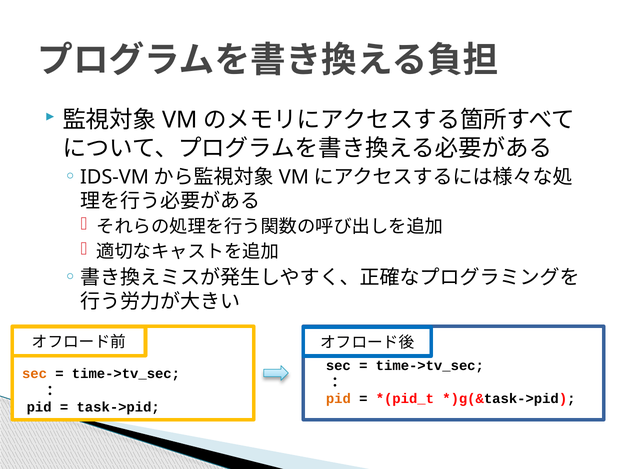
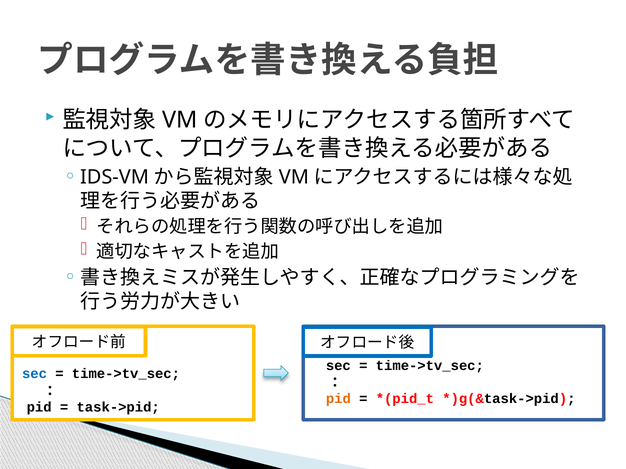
sec at (35, 374) colour: orange -> blue
